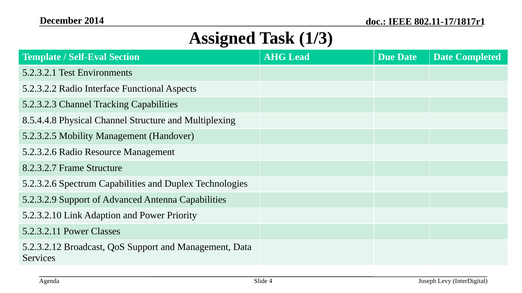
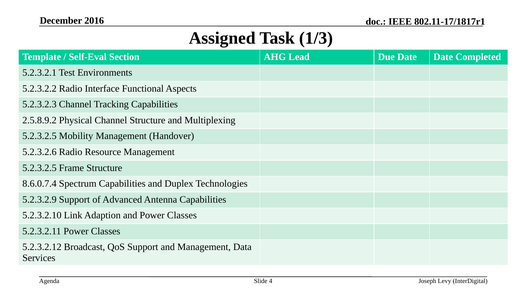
2014: 2014 -> 2016
8.5.4.4.8: 8.5.4.4.8 -> 2.5.8.9.2
8.2.3.2.7 at (39, 168): 8.2.3.2.7 -> 5.2.3.2.5
5.2.3.2.6 at (39, 184): 5.2.3.2.6 -> 8.6.0.7.4
and Power Priority: Priority -> Classes
